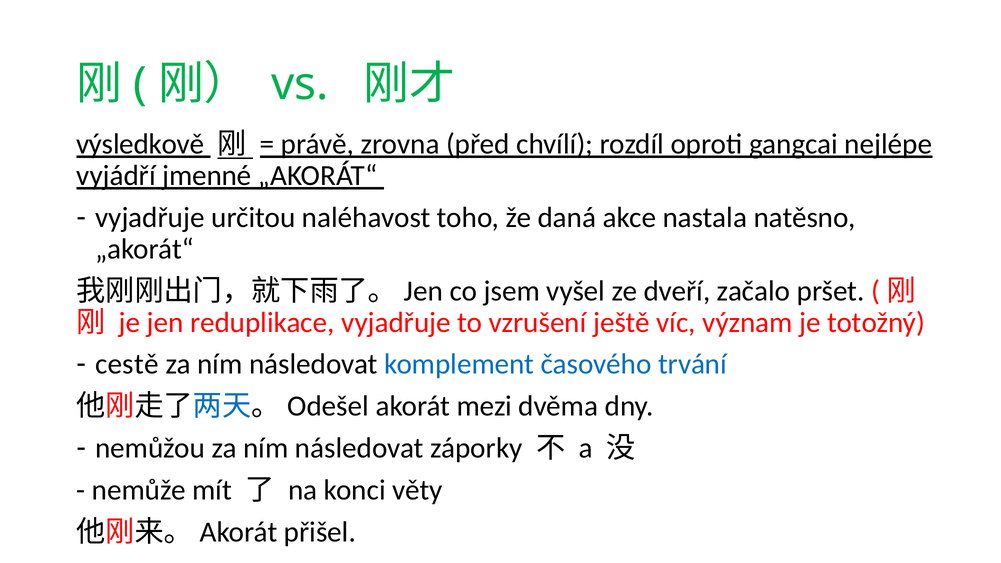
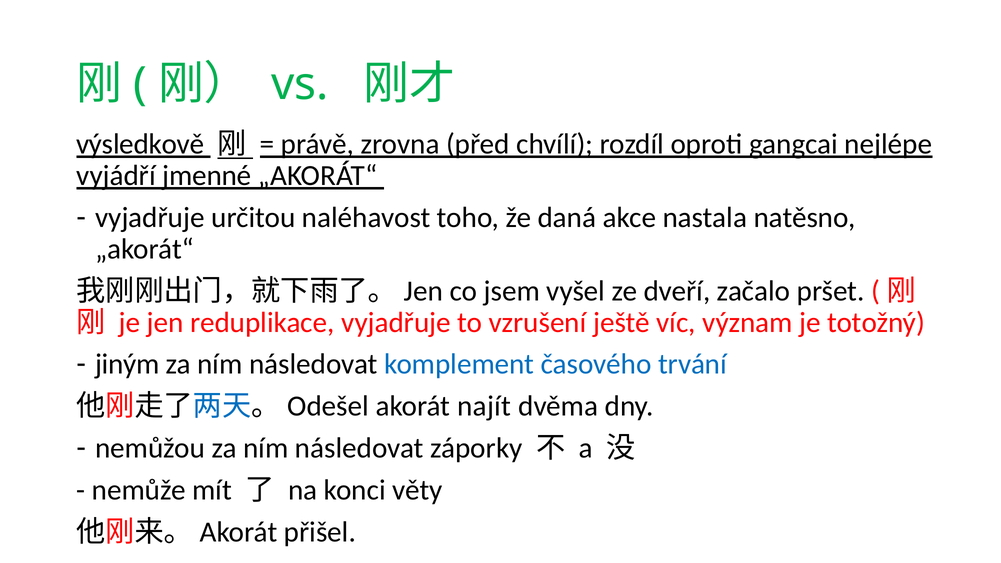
cestě: cestě -> jiným
mezi: mezi -> najít
